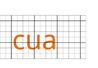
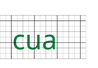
cua colour: orange -> green
